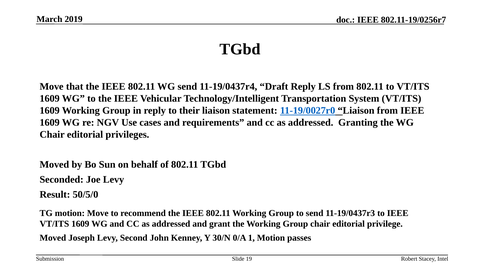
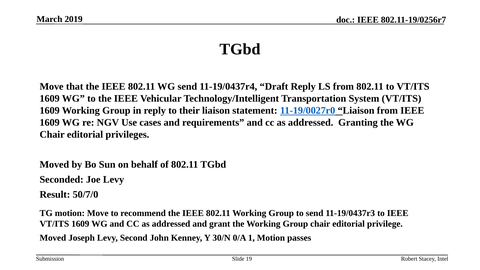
50/5/0: 50/5/0 -> 50/7/0
